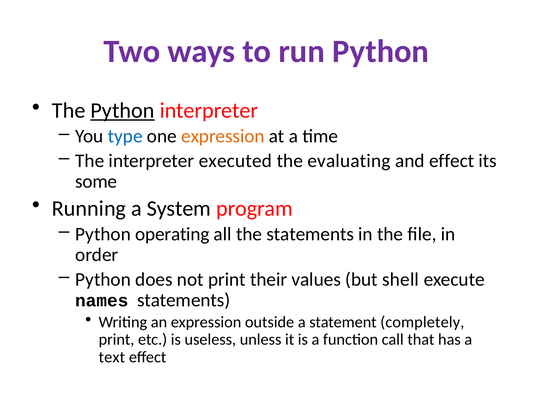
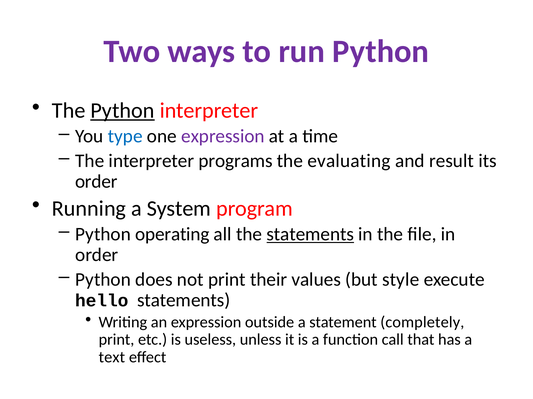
expression at (223, 137) colour: orange -> purple
executed: executed -> programs
and effect: effect -> result
some at (96, 182): some -> order
statements at (310, 235) underline: none -> present
shell: shell -> style
names: names -> hello
